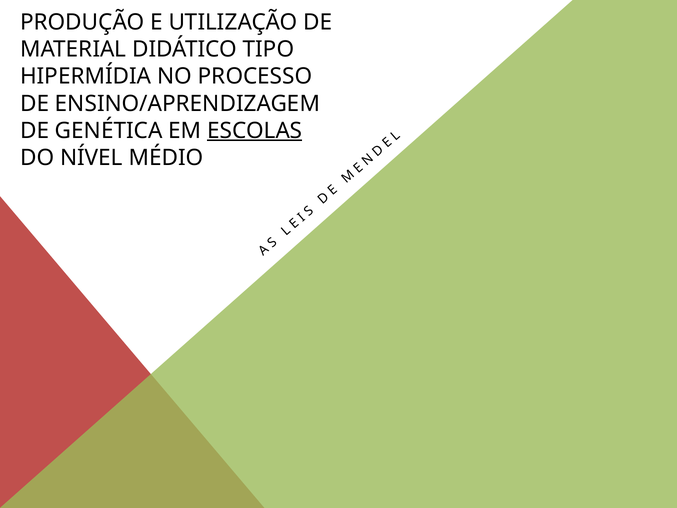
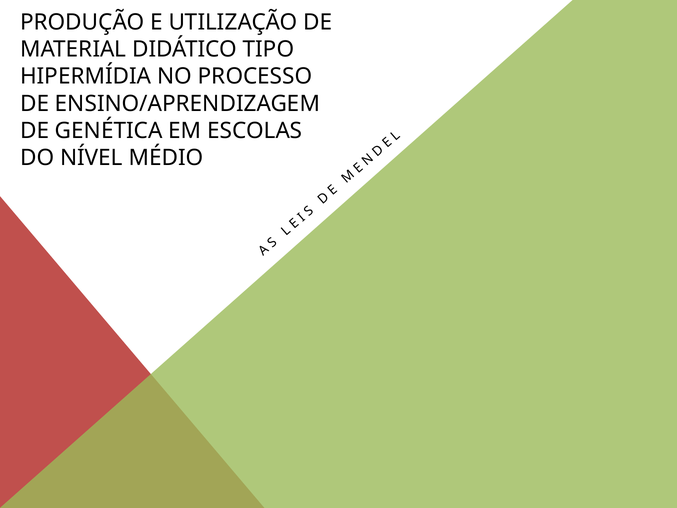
ESCOLAS underline: present -> none
